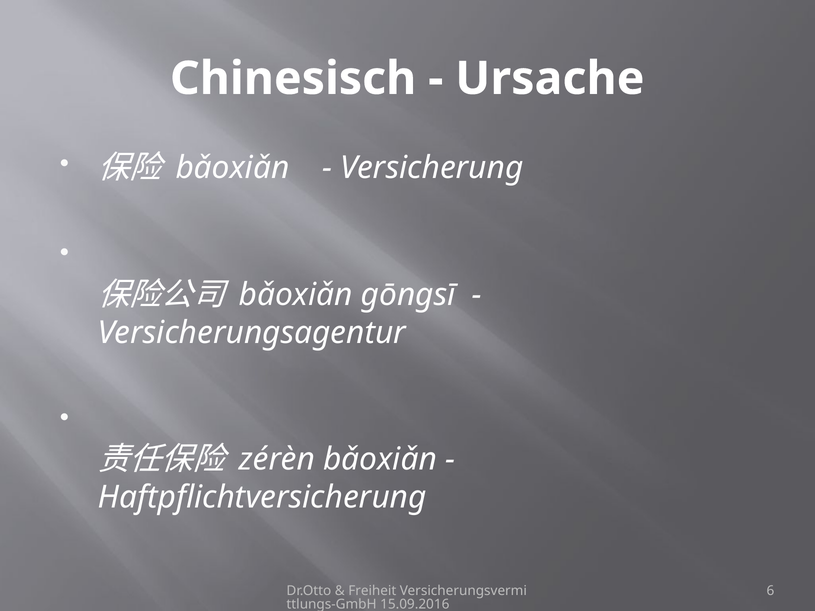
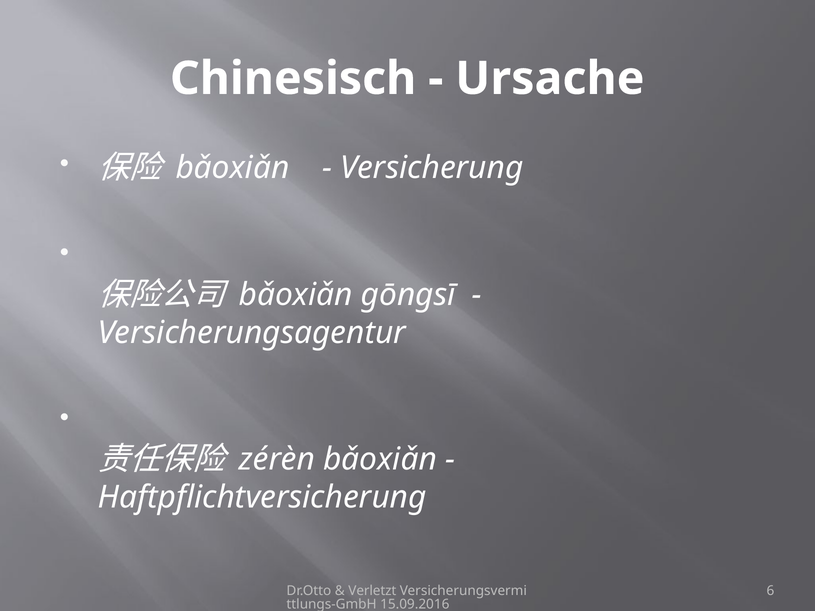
Freiheit: Freiheit -> Verletzt
